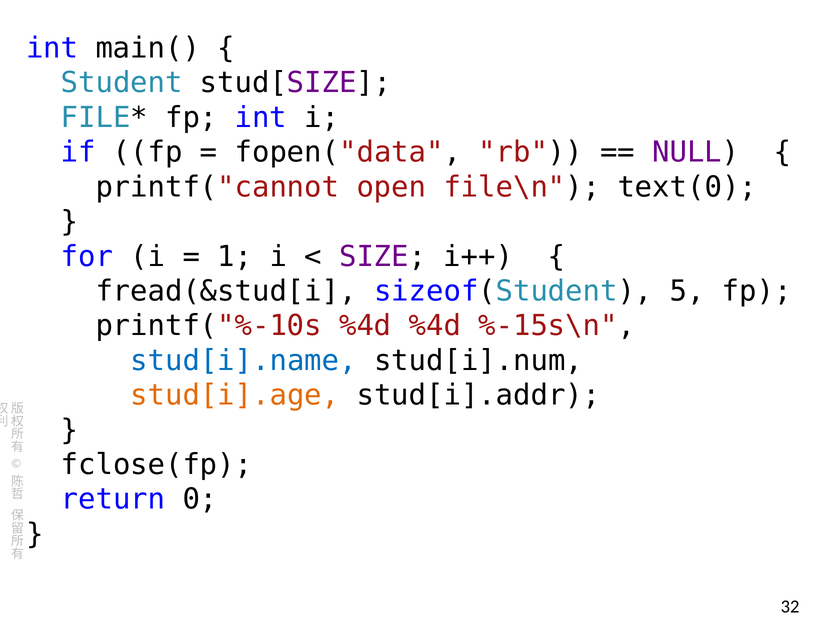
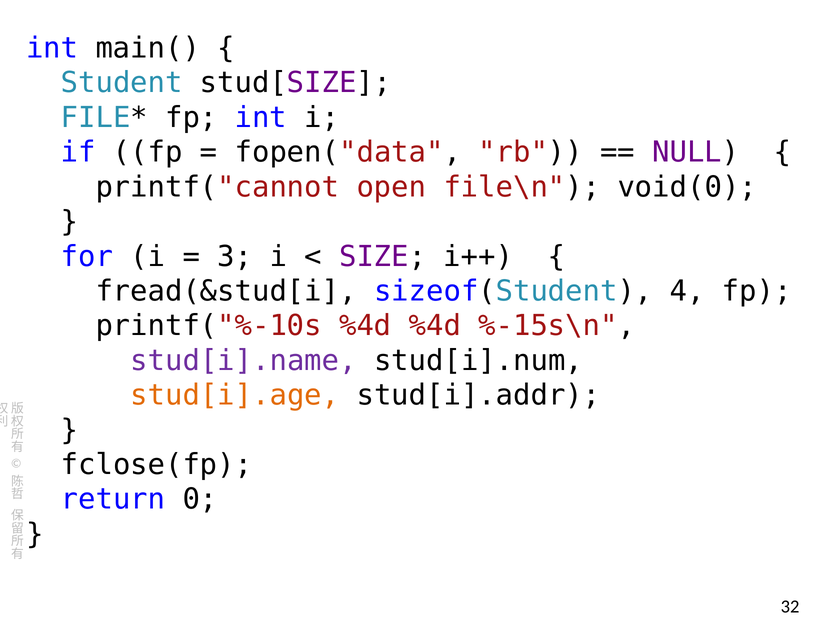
text(0: text(0 -> void(0
1: 1 -> 3
5: 5 -> 4
stud[i].name colour: blue -> purple
